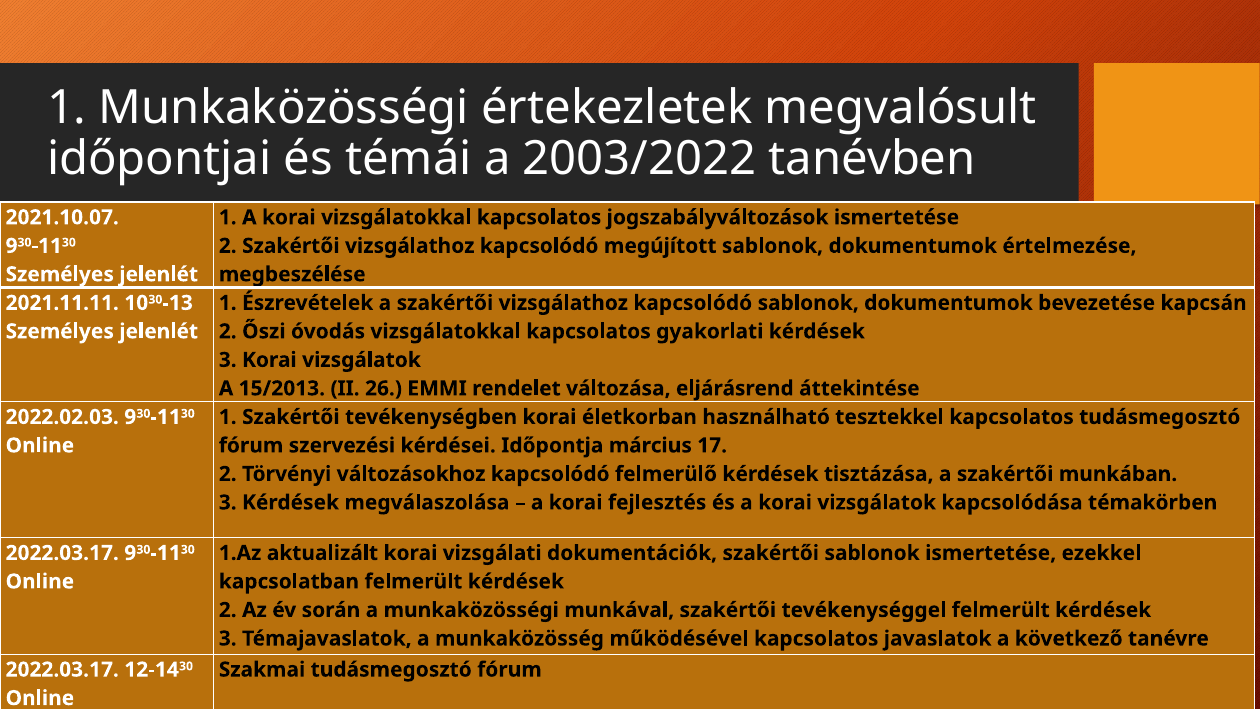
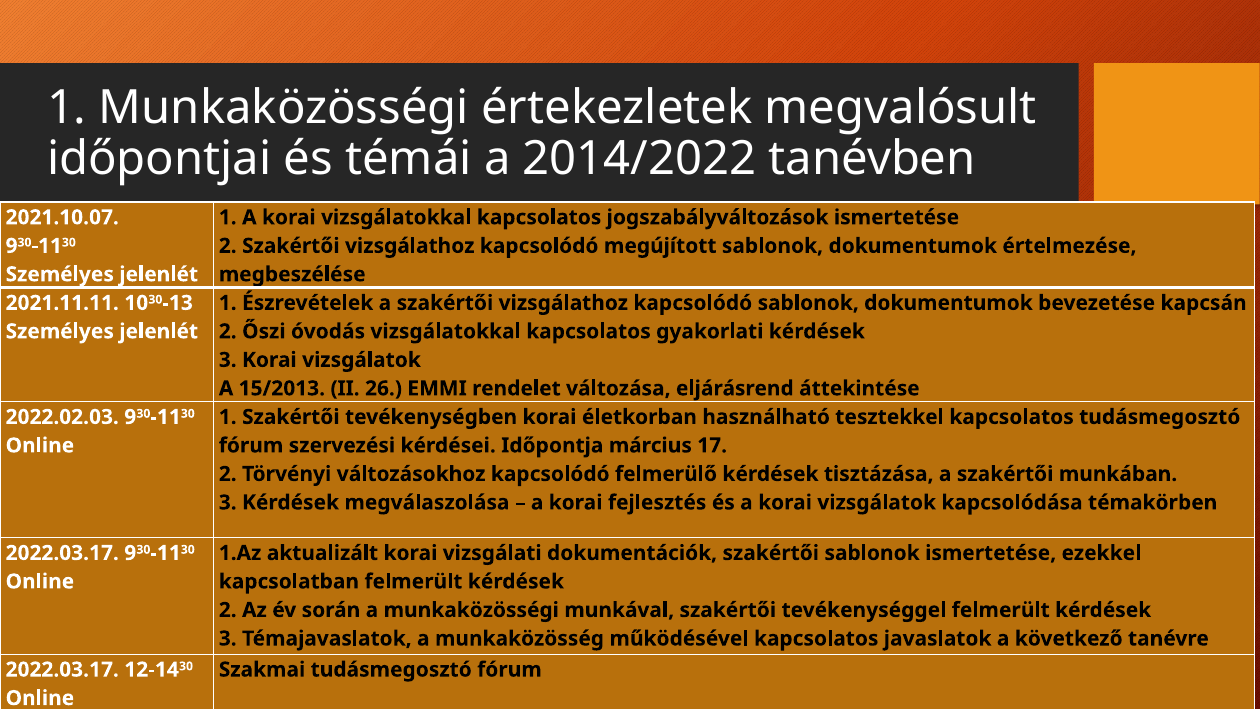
2003/2022: 2003/2022 -> 2014/2022
